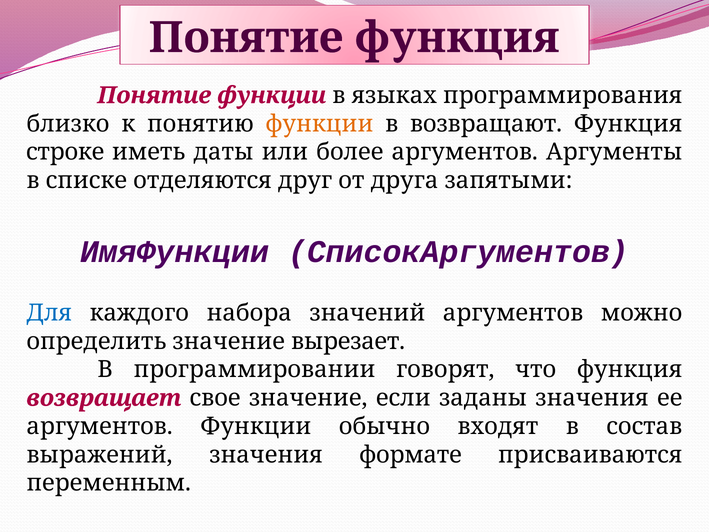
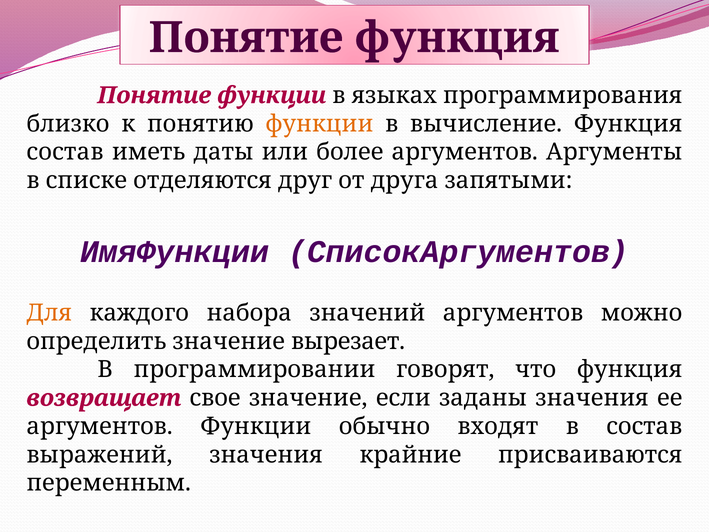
возвращают: возвращают -> вычисление
строке at (65, 152): строке -> состав
Для colour: blue -> orange
формате: формате -> крайние
